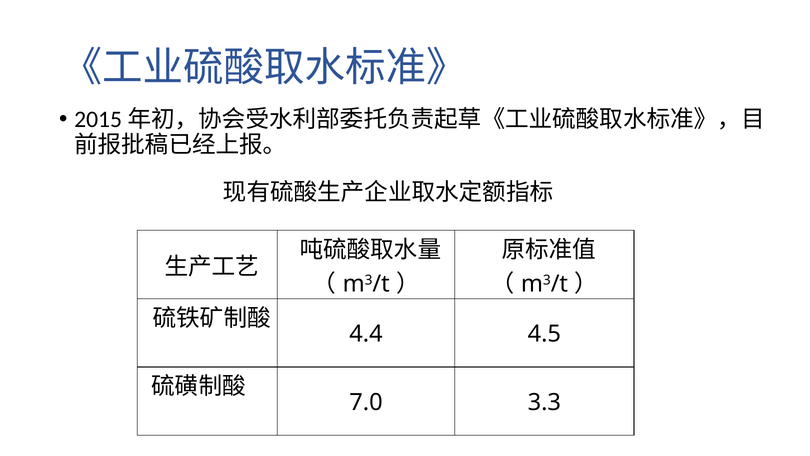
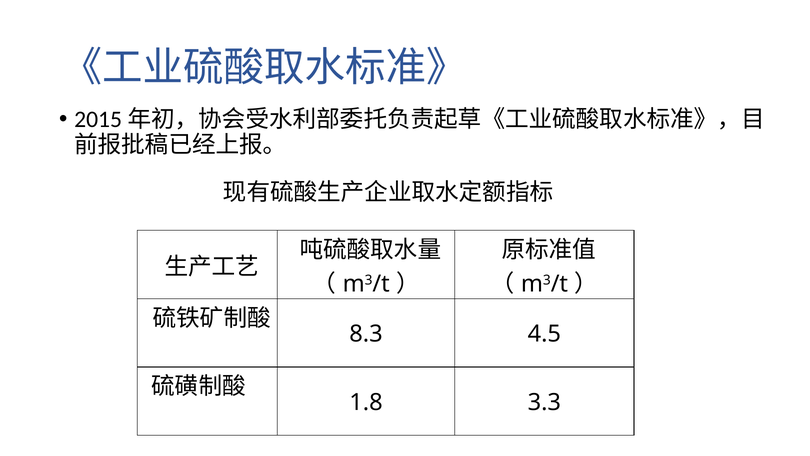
4.4: 4.4 -> 8.3
7.0: 7.0 -> 1.8
